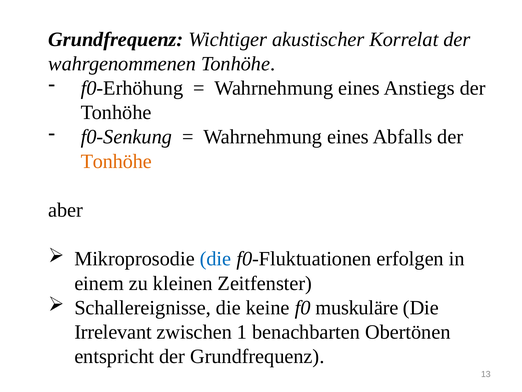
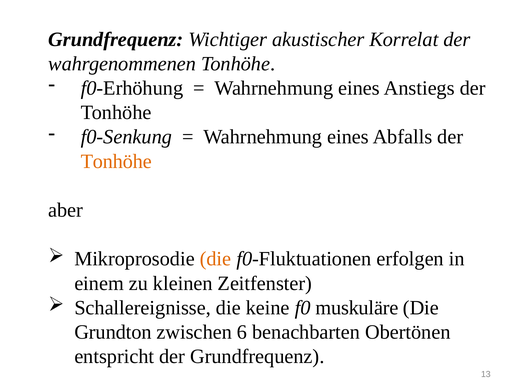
die at (215, 259) colour: blue -> orange
Irrelevant: Irrelevant -> Grundton
1: 1 -> 6
